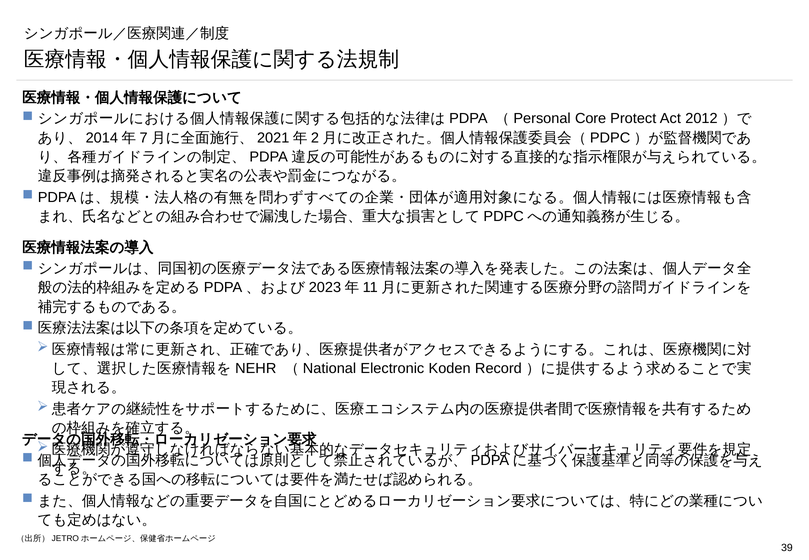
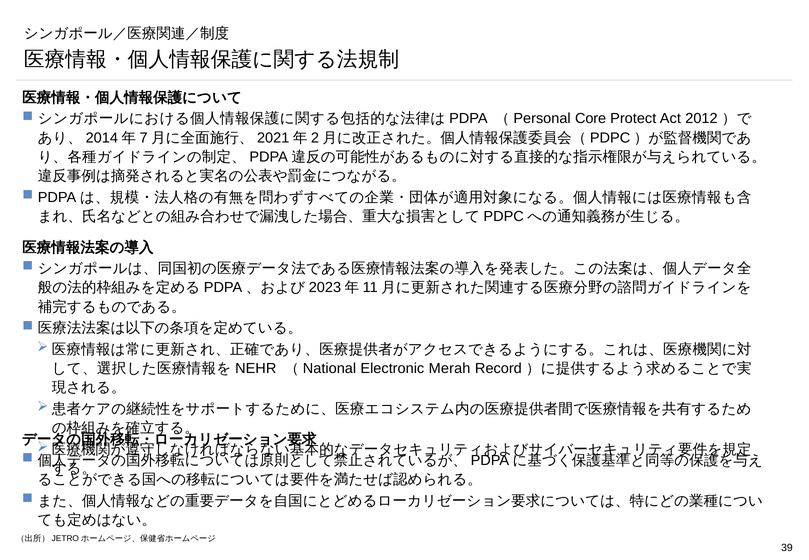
Koden: Koden -> Merah
